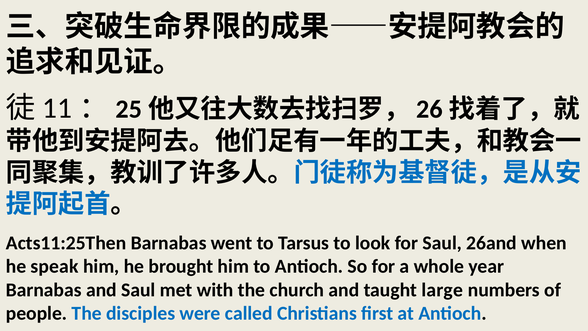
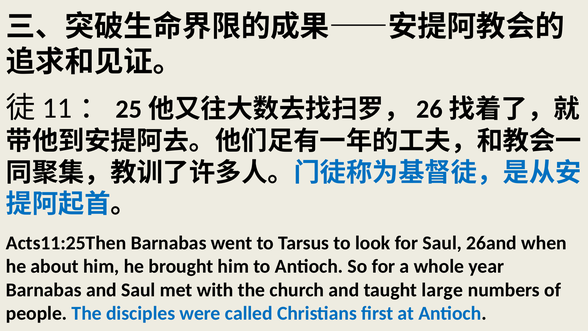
speak: speak -> about
